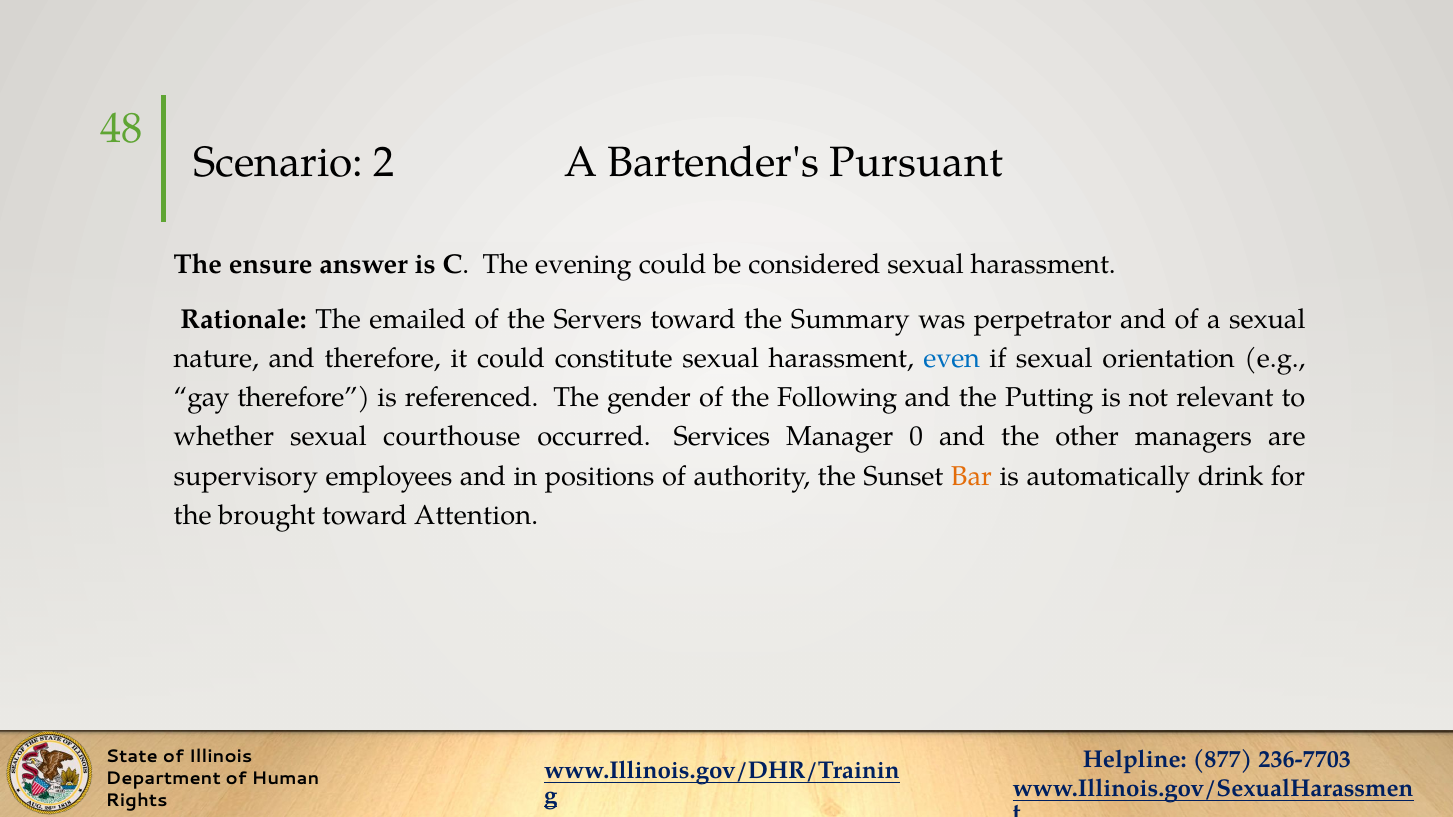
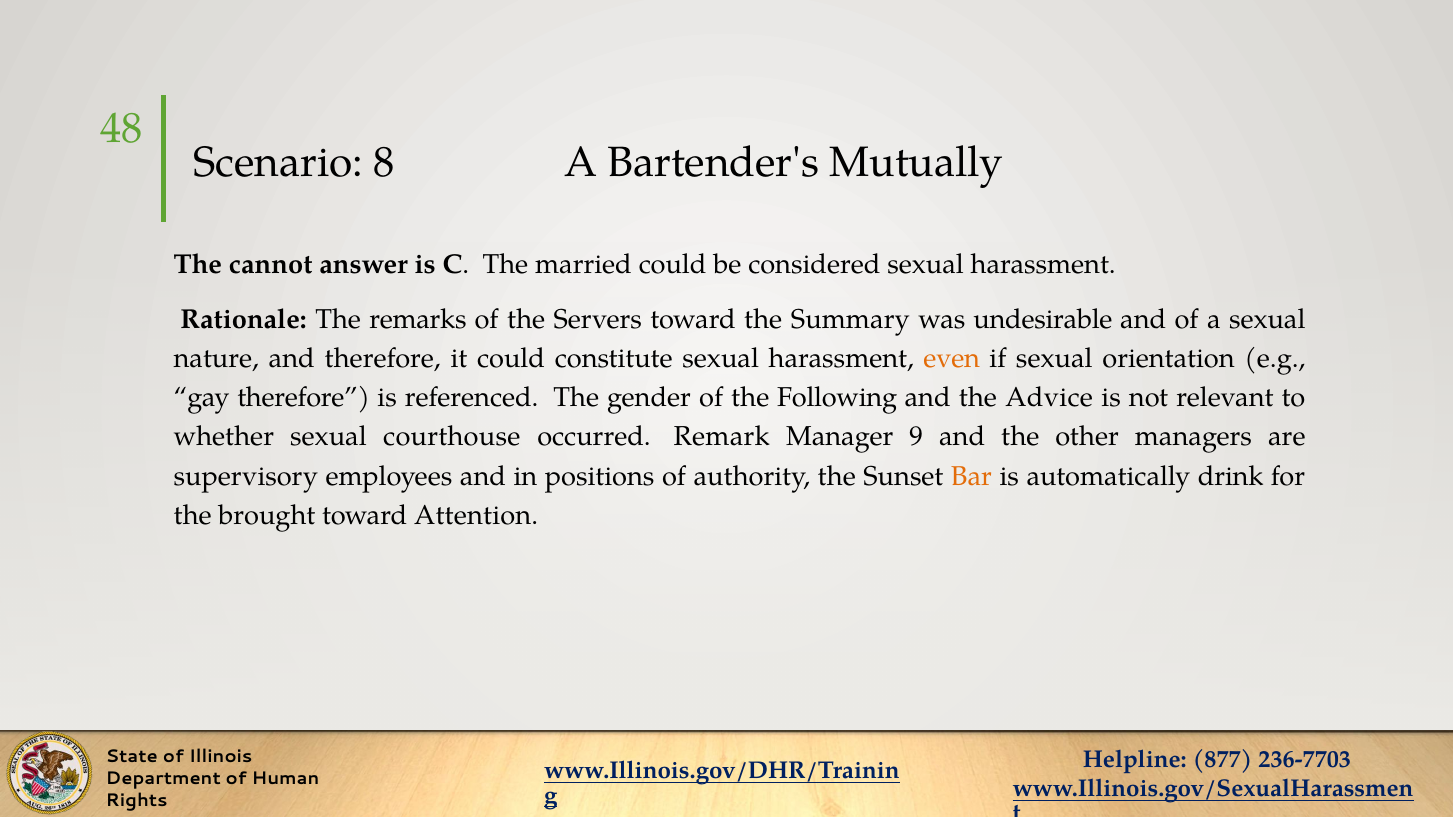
2: 2 -> 8
Pursuant: Pursuant -> Mutually
ensure: ensure -> cannot
evening: evening -> married
emailed: emailed -> remarks
perpetrator: perpetrator -> undesirable
even colour: blue -> orange
Putting: Putting -> Advice
Services: Services -> Remark
0: 0 -> 9
